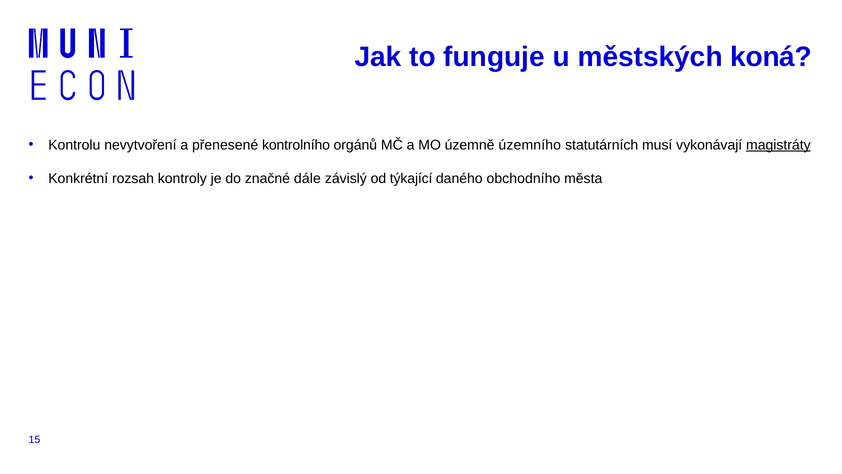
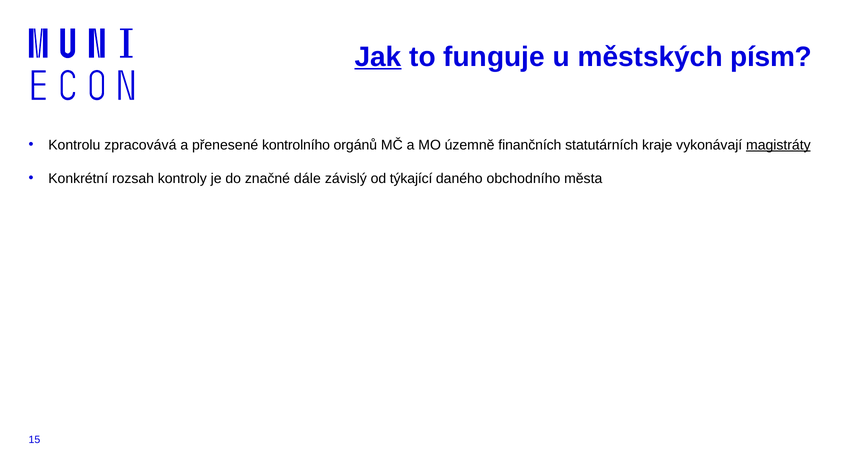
Jak underline: none -> present
koná: koná -> písm
nevytvoření: nevytvoření -> zpracovává
územního: územního -> finančních
musí: musí -> kraje
